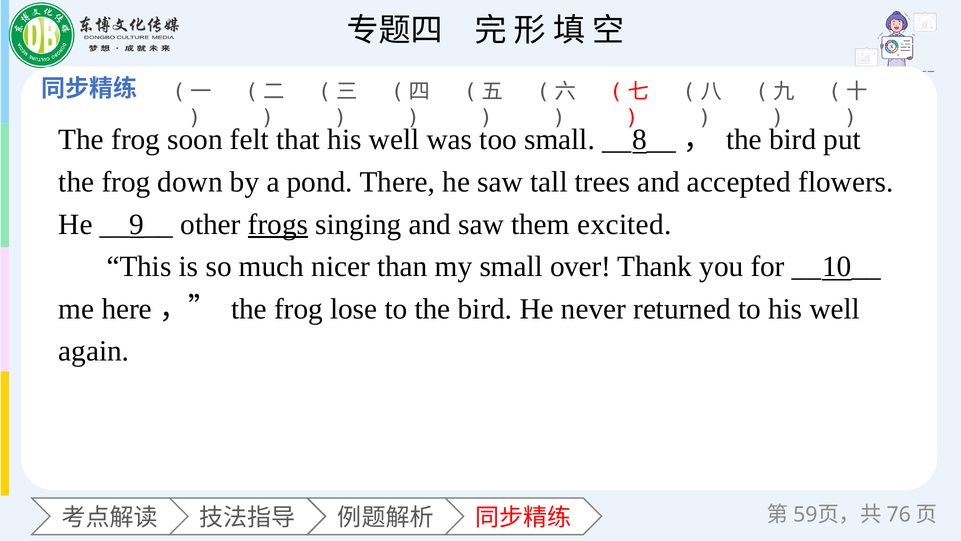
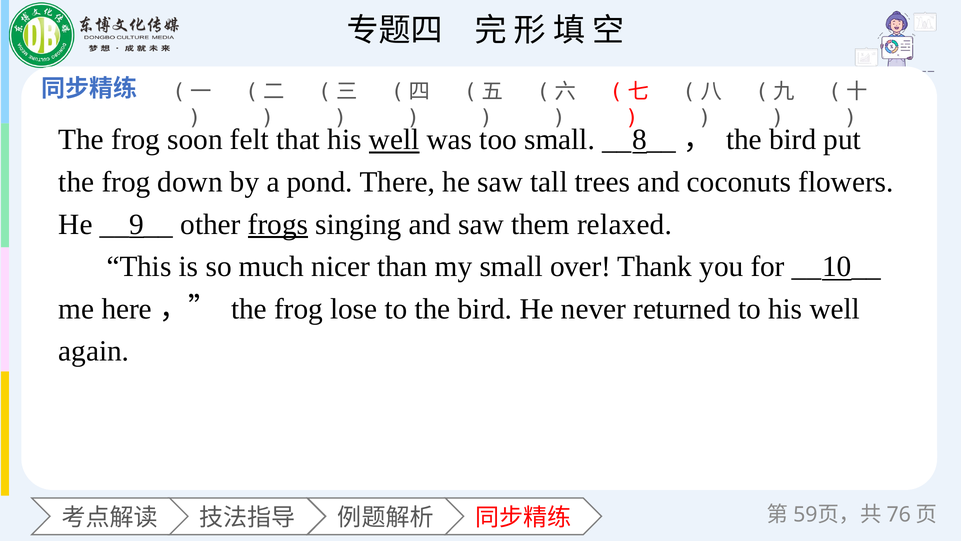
well at (394, 140) underline: none -> present
accepted: accepted -> coconuts
excited: excited -> relaxed
